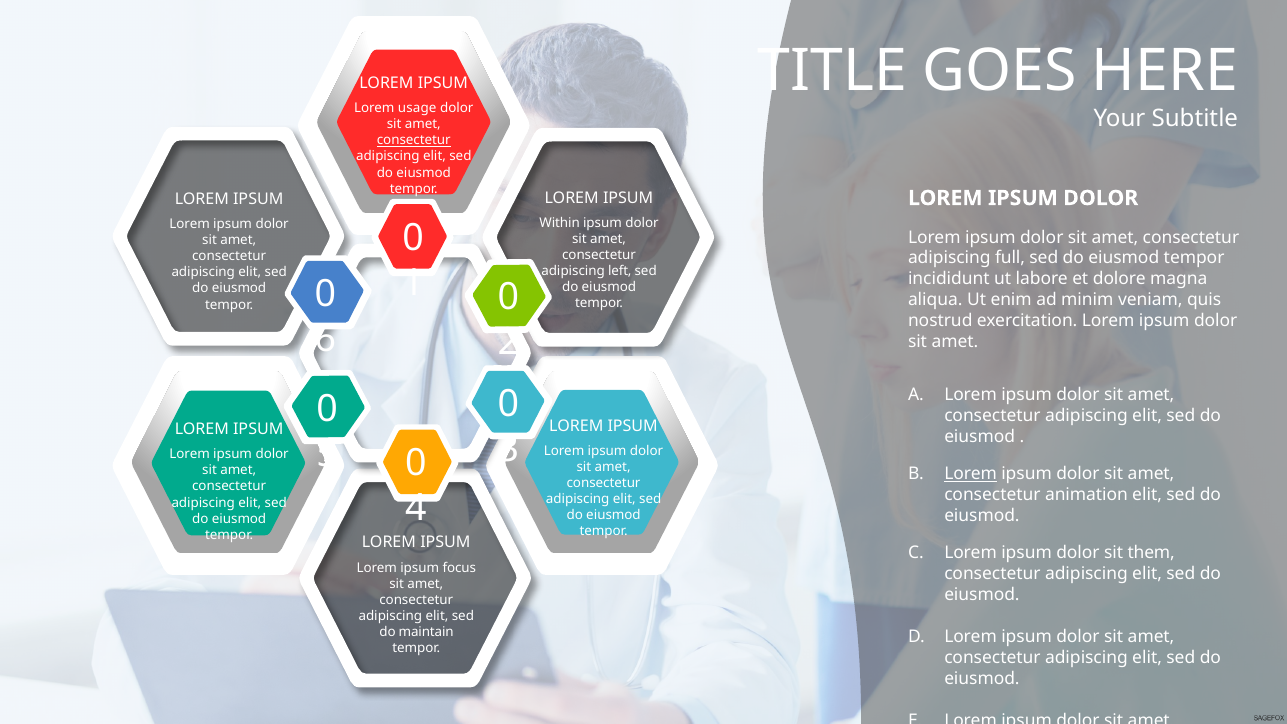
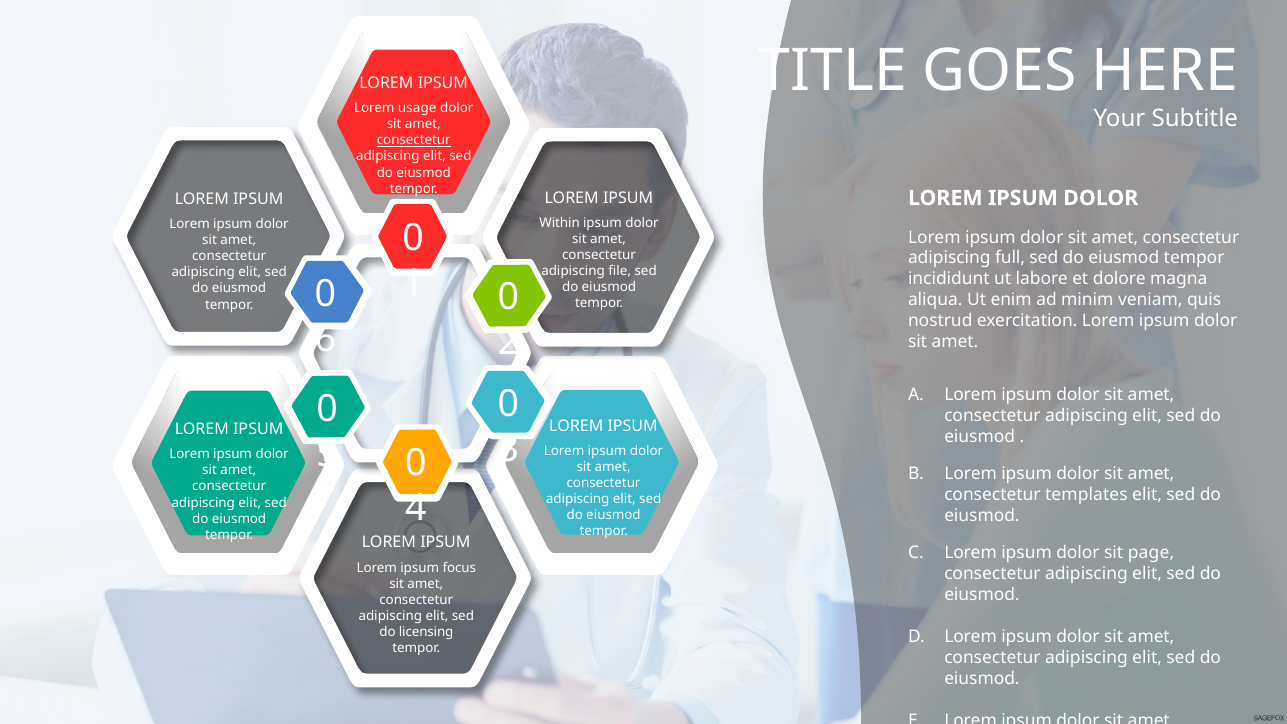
left: left -> file
Lorem at (971, 474) underline: present -> none
animation: animation -> templates
them: them -> page
maintain: maintain -> licensing
